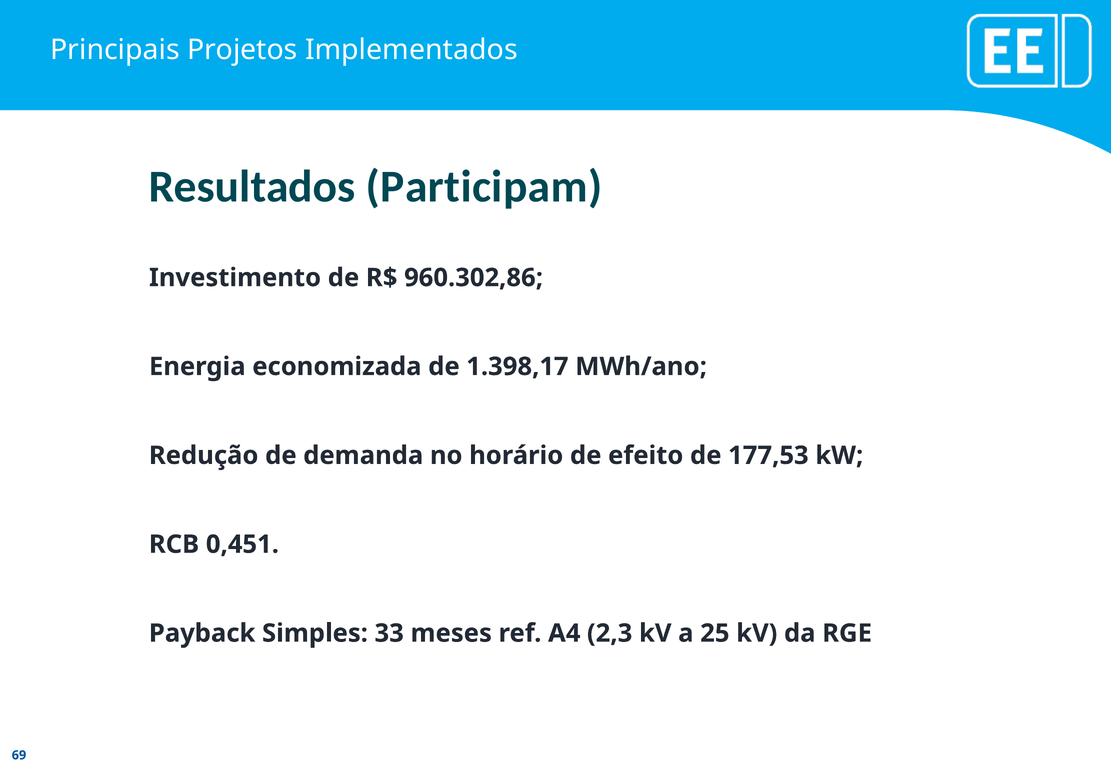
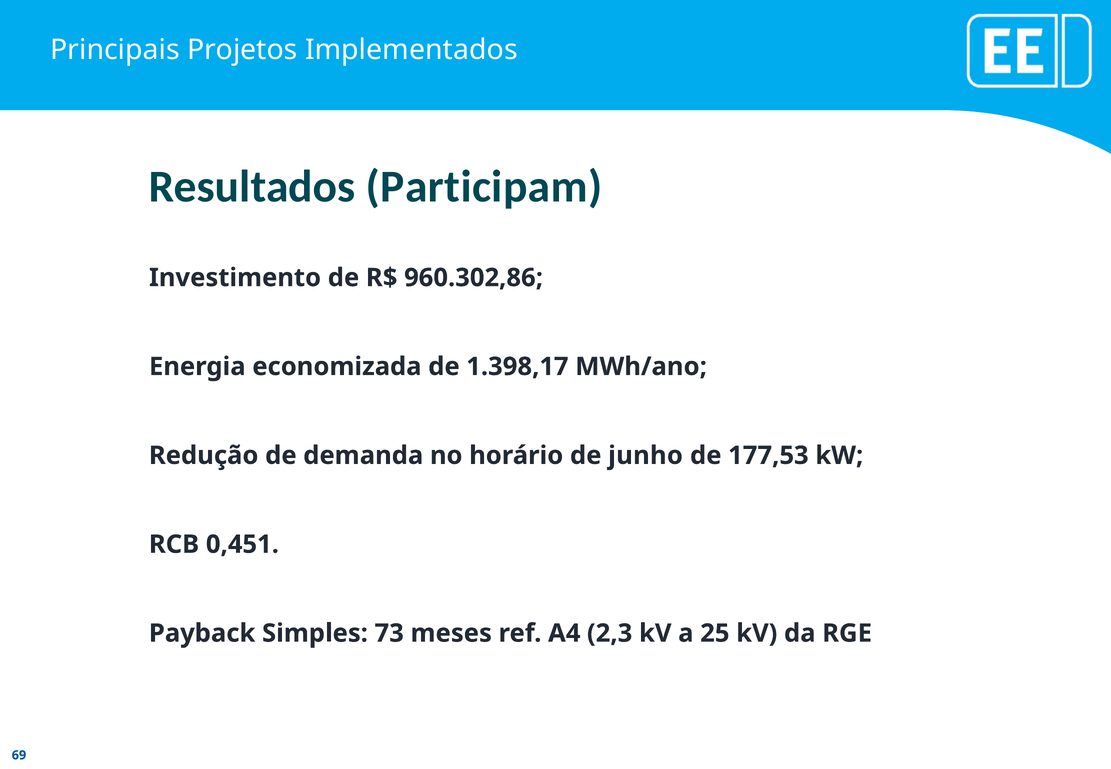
efeito: efeito -> junho
33: 33 -> 73
